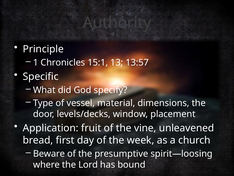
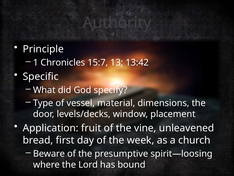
15:1: 15:1 -> 15:7
13:57: 13:57 -> 13:42
